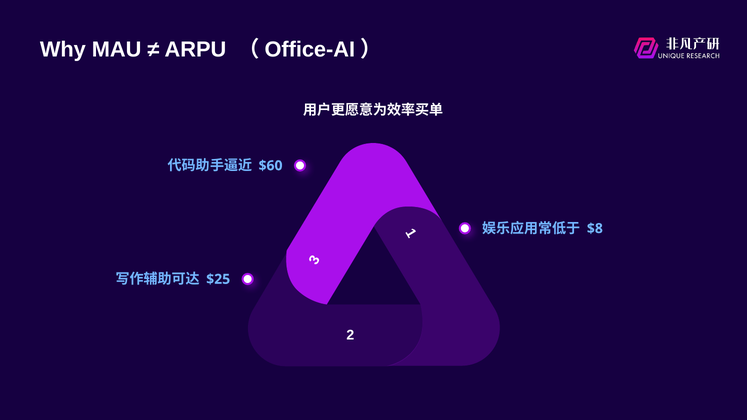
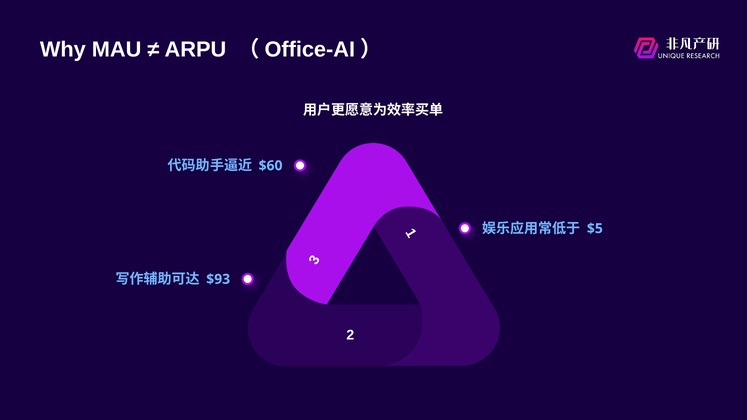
$8: $8 -> $5
$25: $25 -> $93
